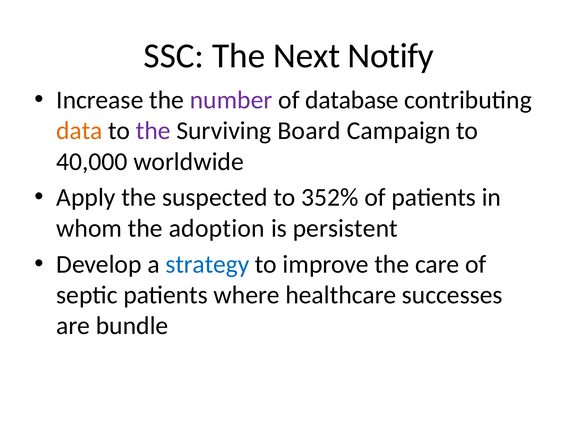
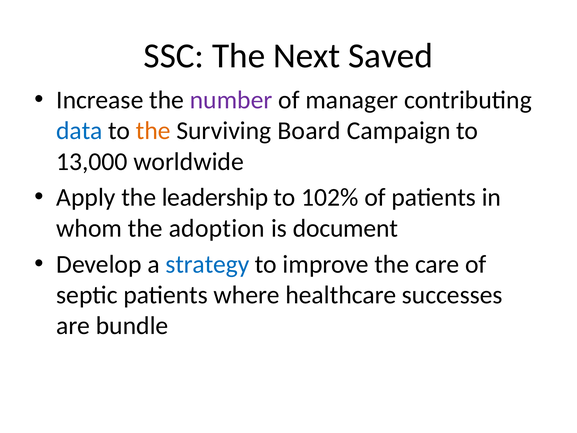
Notify: Notify -> Saved
database: database -> manager
data colour: orange -> blue
the at (153, 131) colour: purple -> orange
40,000: 40,000 -> 13,000
suspected: suspected -> leadership
352%: 352% -> 102%
persistent: persistent -> document
